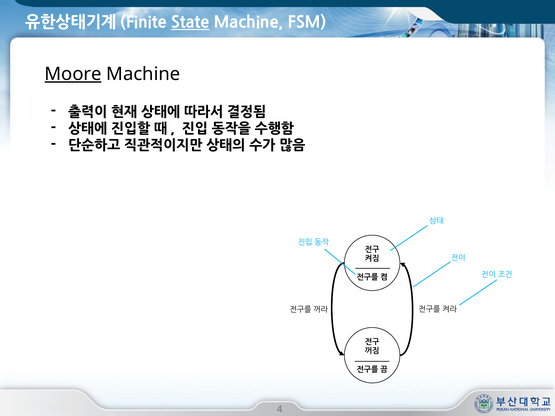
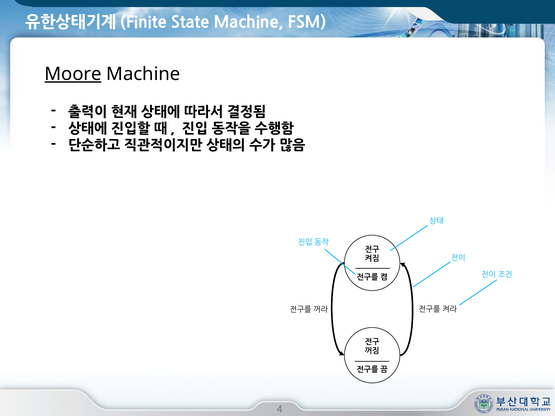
State underline: present -> none
